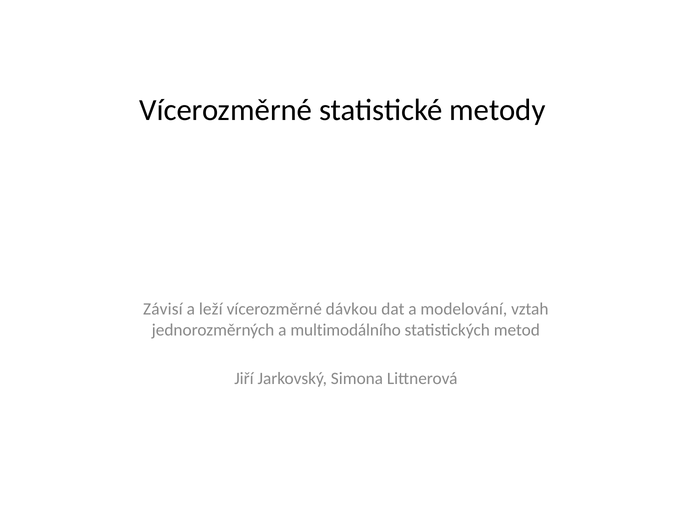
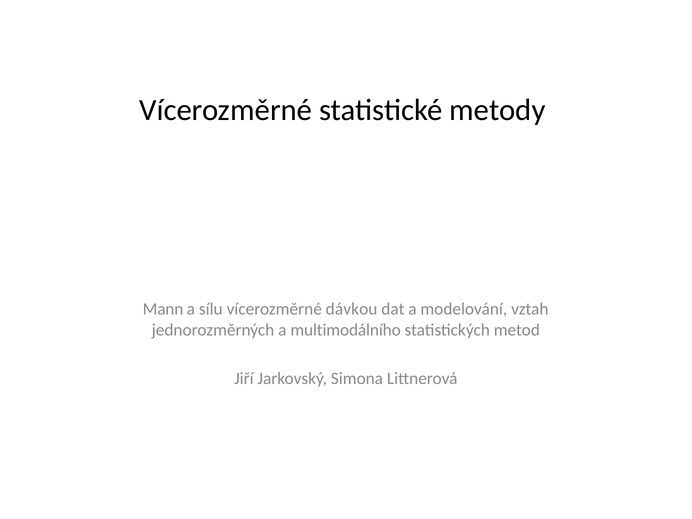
Závisí: Závisí -> Mann
leží: leží -> sílu
